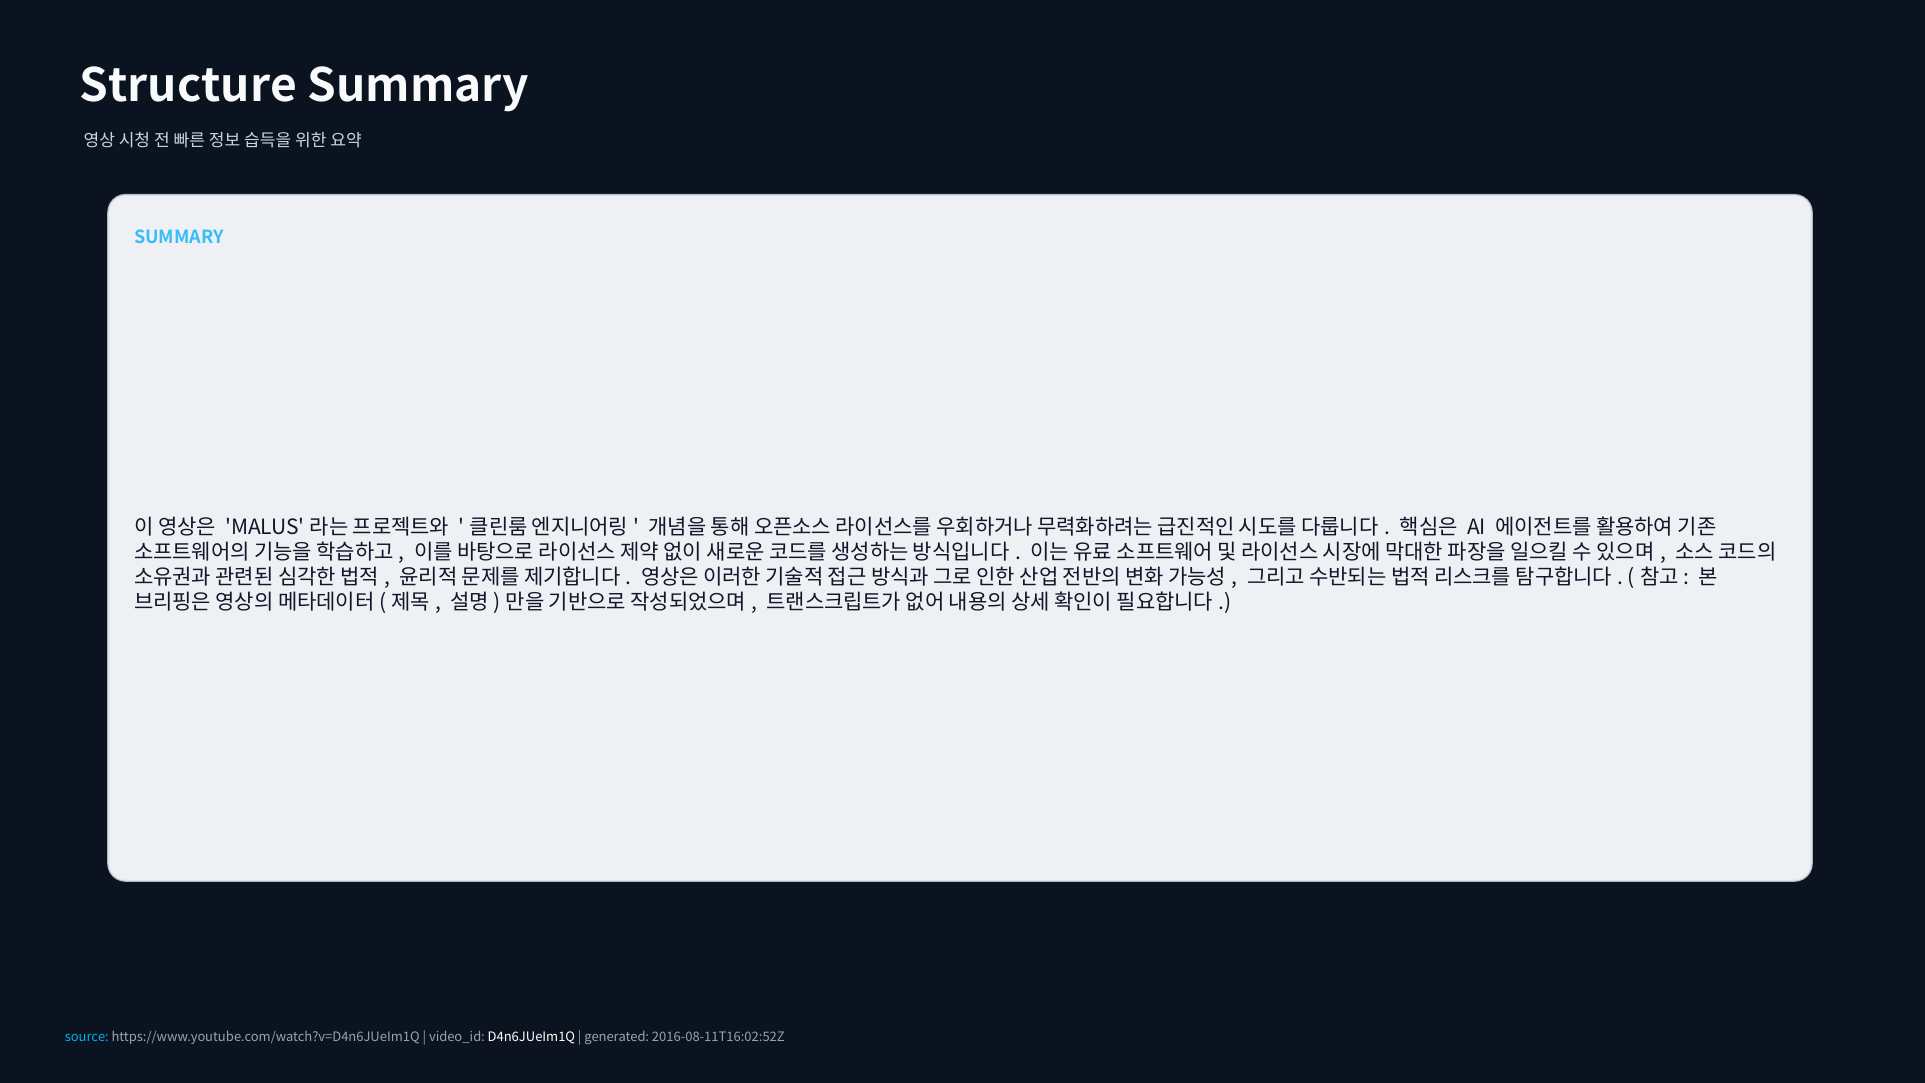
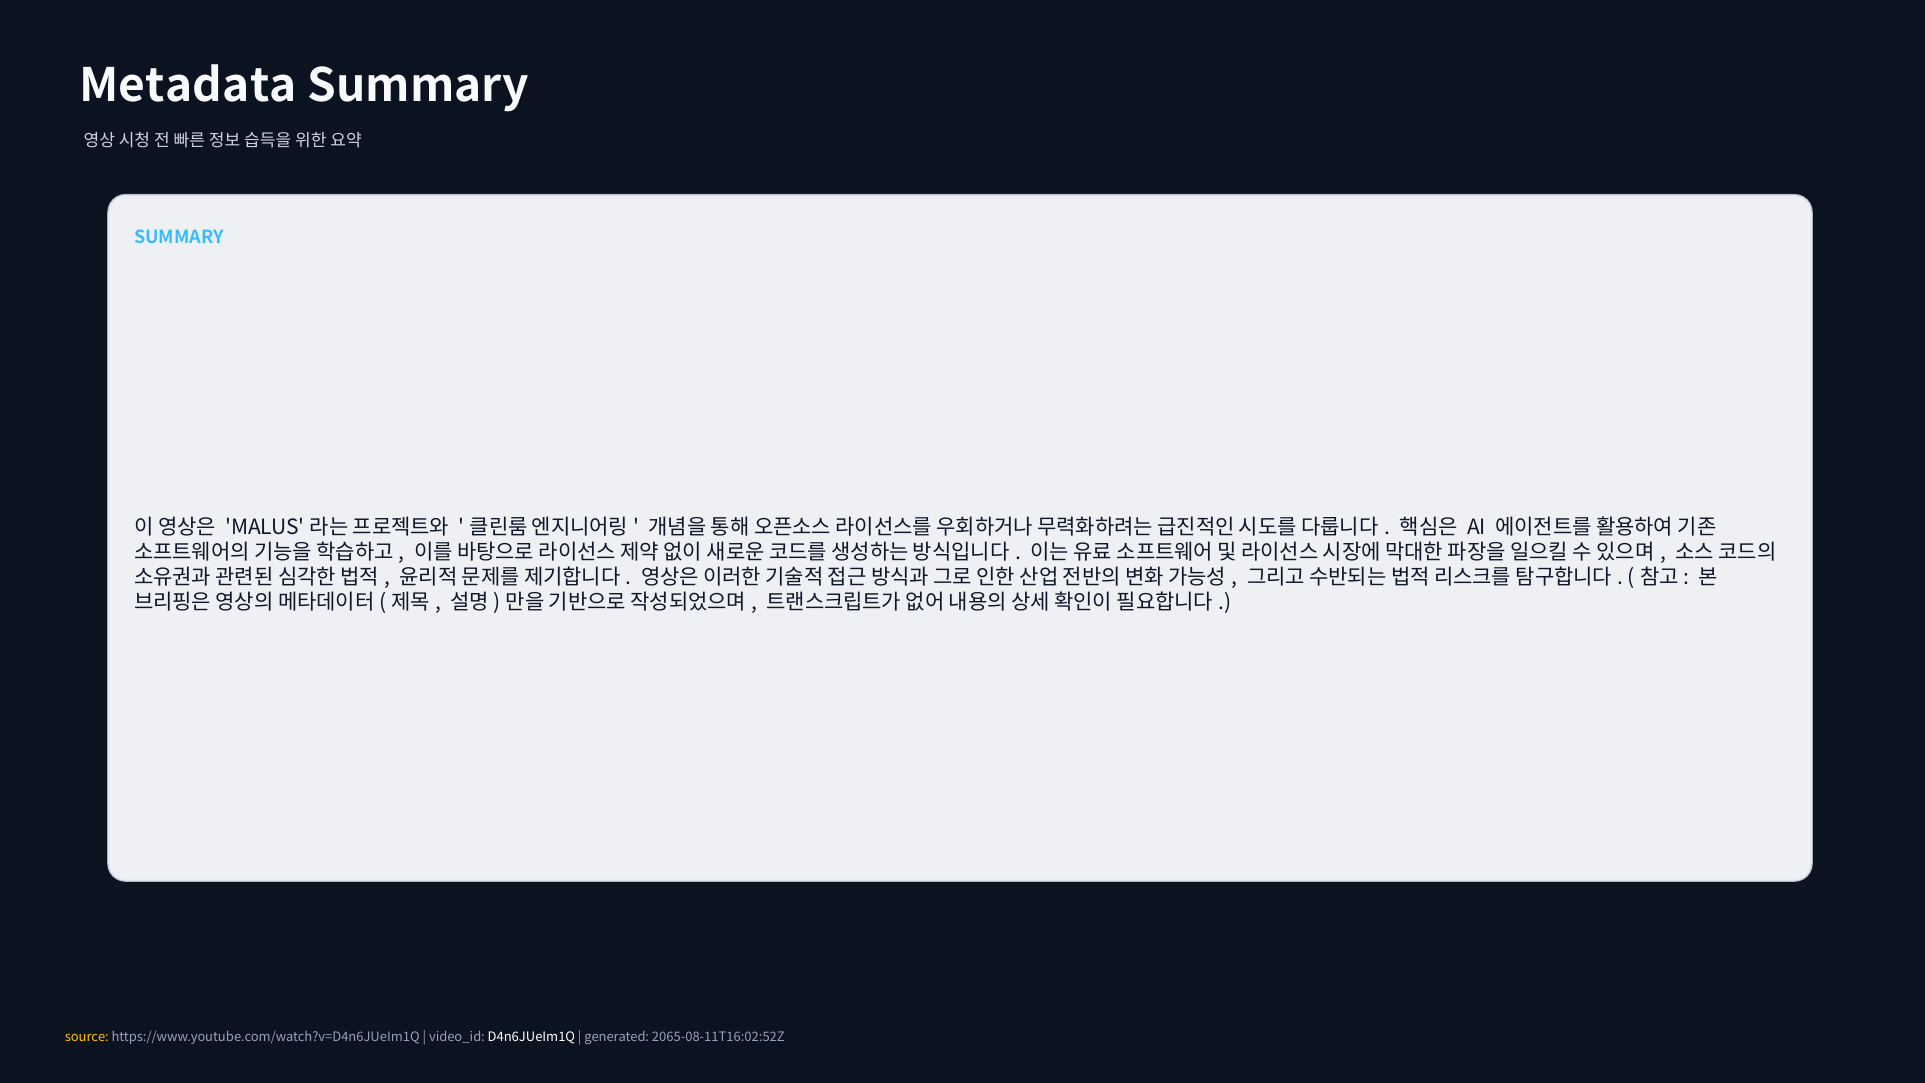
Structure: Structure -> Metadata
source colour: light blue -> yellow
2016-08-11T16:02:52Z: 2016-08-11T16:02:52Z -> 2065-08-11T16:02:52Z
